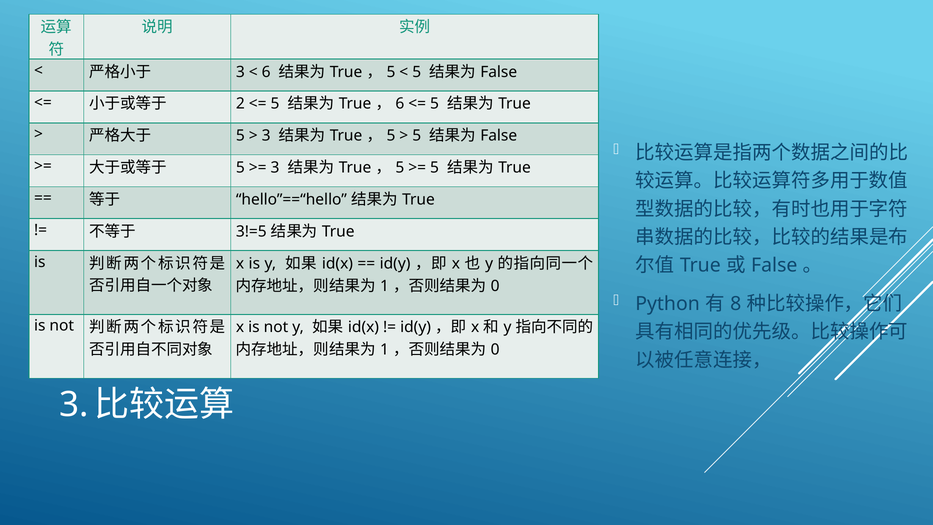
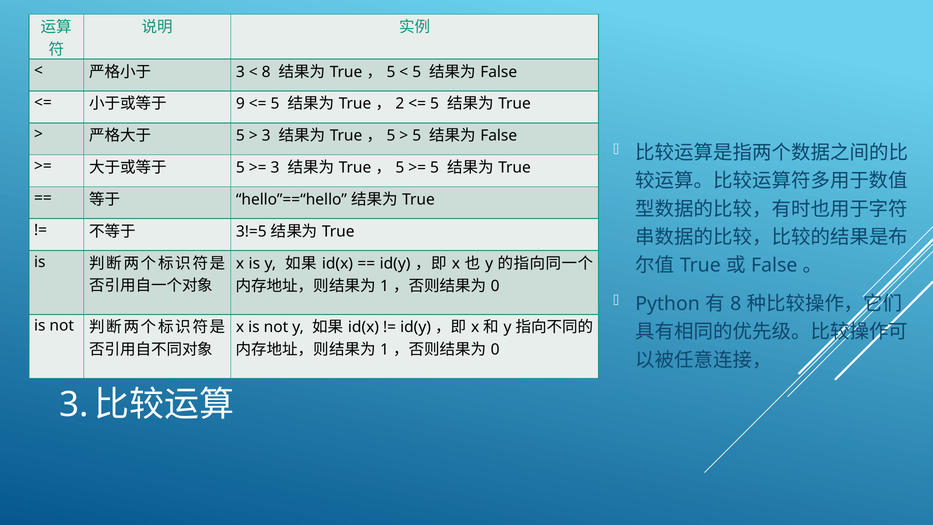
6 at (266, 72): 6 -> 8
2: 2 -> 9
6 at (400, 104): 6 -> 2
